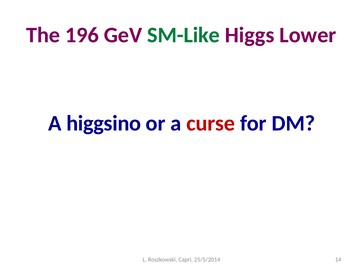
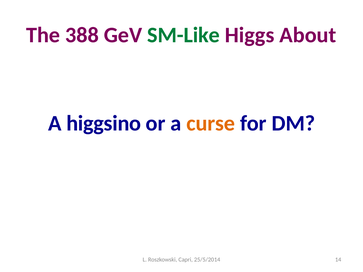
196: 196 -> 388
Lower: Lower -> About
curse colour: red -> orange
